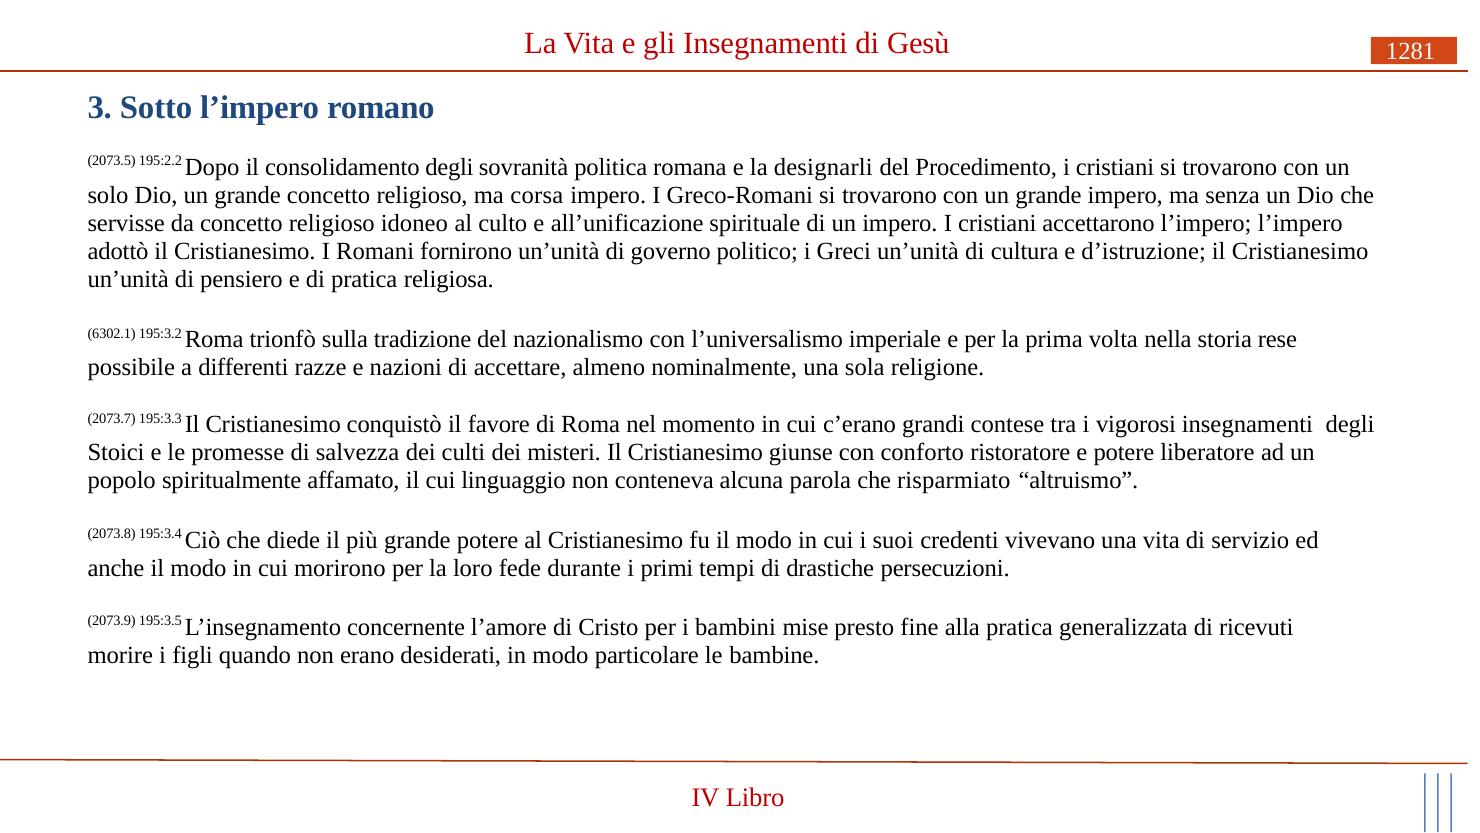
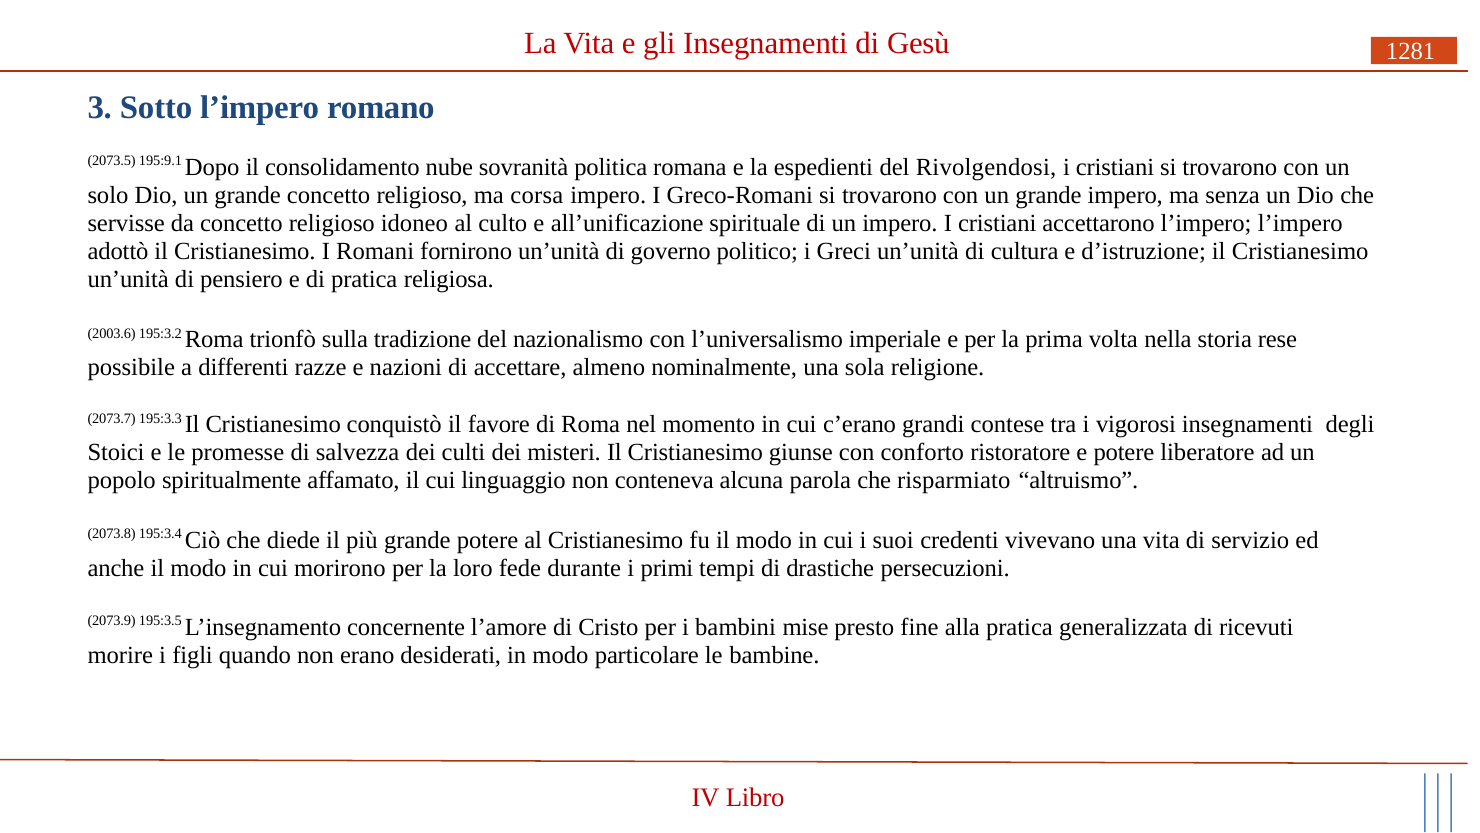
195:2.2: 195:2.2 -> 195:9.1
consolidamento degli: degli -> nube
designarli: designarli -> espedienti
Procedimento: Procedimento -> Rivolgendosi
6302.1: 6302.1 -> 2003.6
